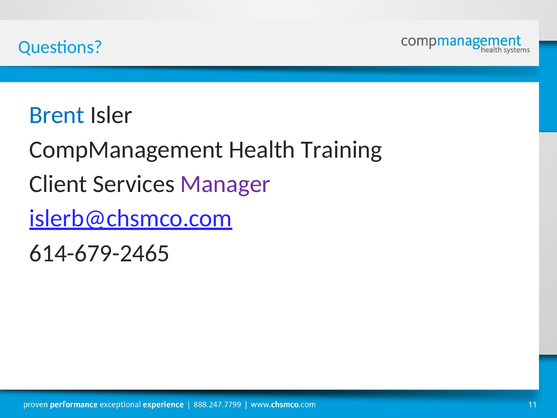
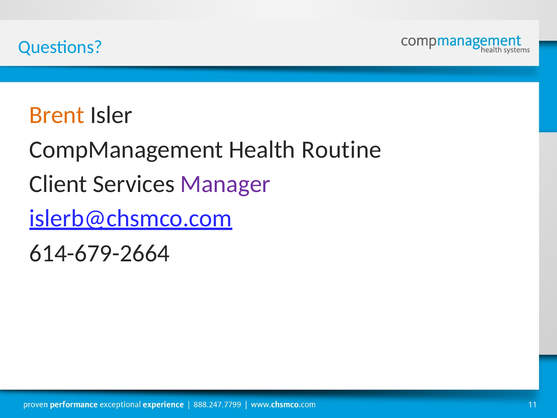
Brent colour: blue -> orange
Training: Training -> Routine
614-679-2465: 614-679-2465 -> 614-679-2664
